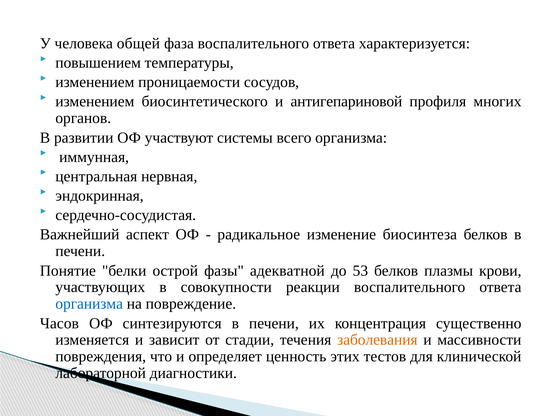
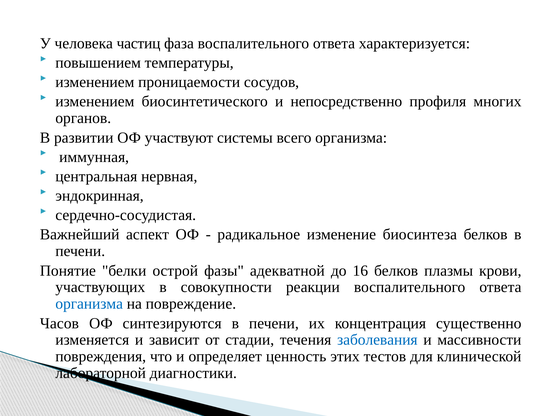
общей: общей -> частиц
антигепариновой: антигепариновой -> непосредственно
53: 53 -> 16
заболевания colour: orange -> blue
